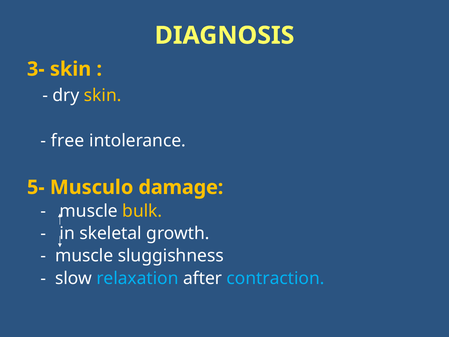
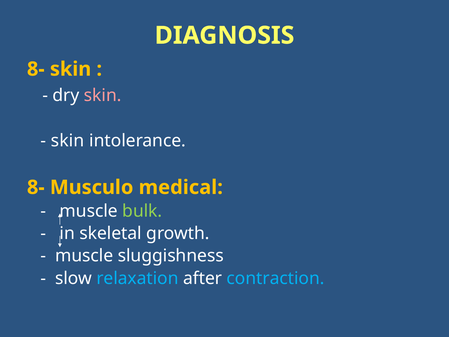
3- at (36, 69): 3- -> 8-
skin at (103, 95) colour: yellow -> pink
free at (68, 141): free -> skin
5- at (36, 187): 5- -> 8-
damage: damage -> medical
bulk colour: yellow -> light green
